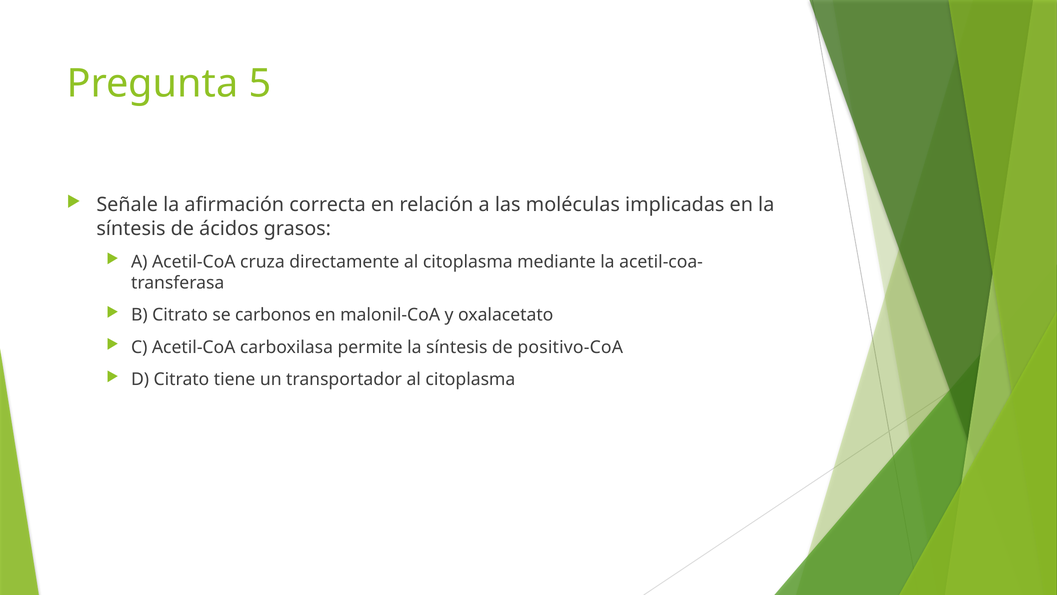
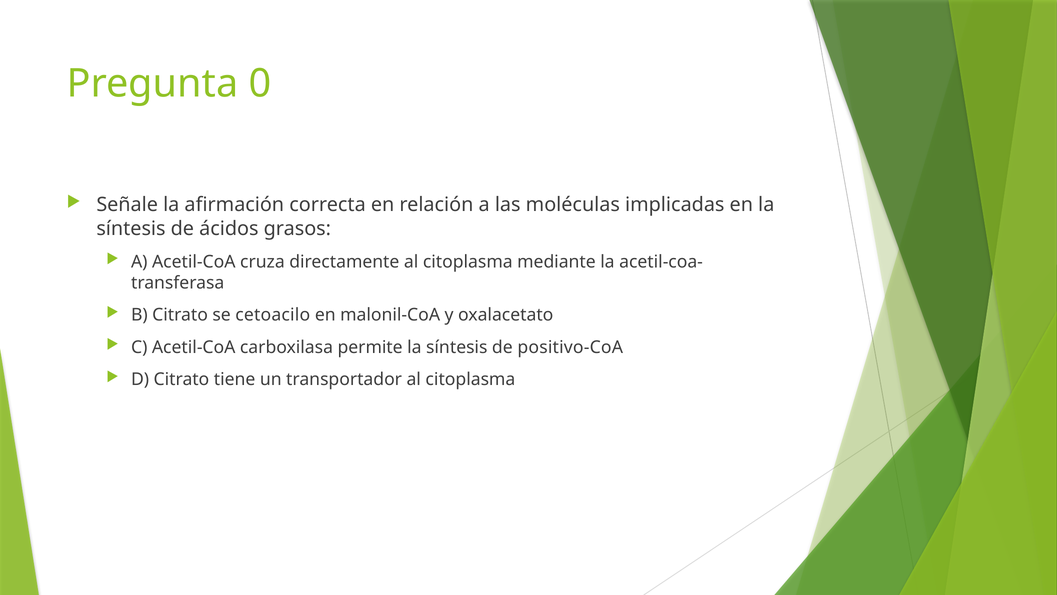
5: 5 -> 0
carbonos: carbonos -> cetoacilo
